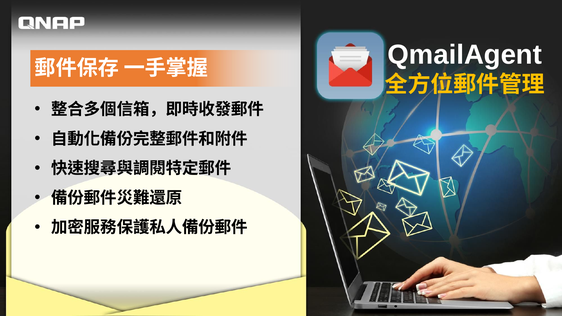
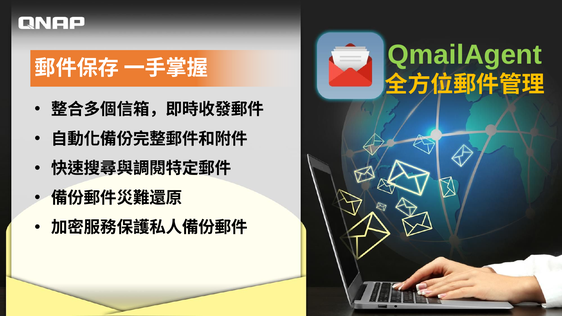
QmailAgent colour: white -> light green
